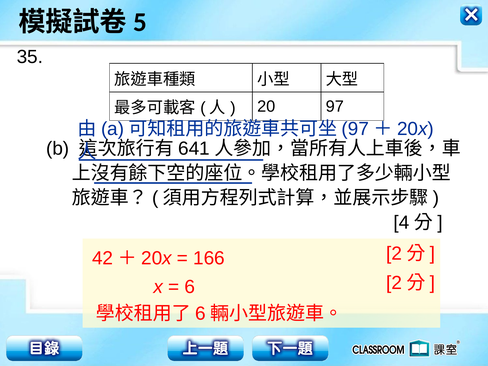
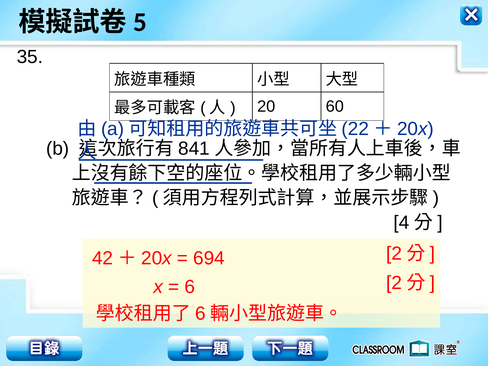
20 97: 97 -> 60
97 at (355, 129): 97 -> 22
641: 641 -> 841
166: 166 -> 694
